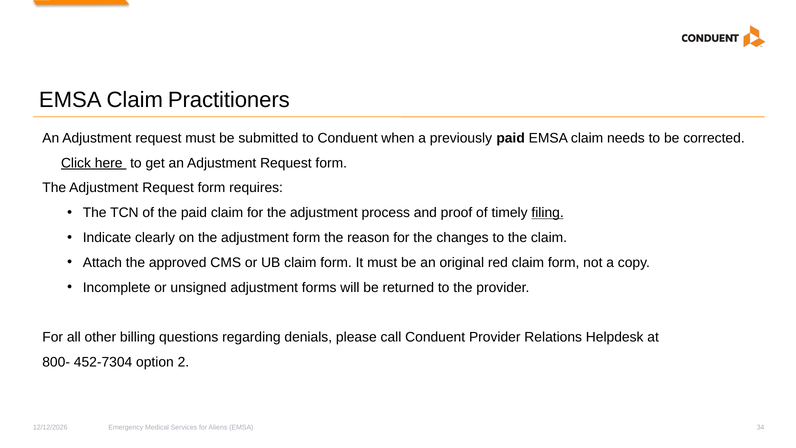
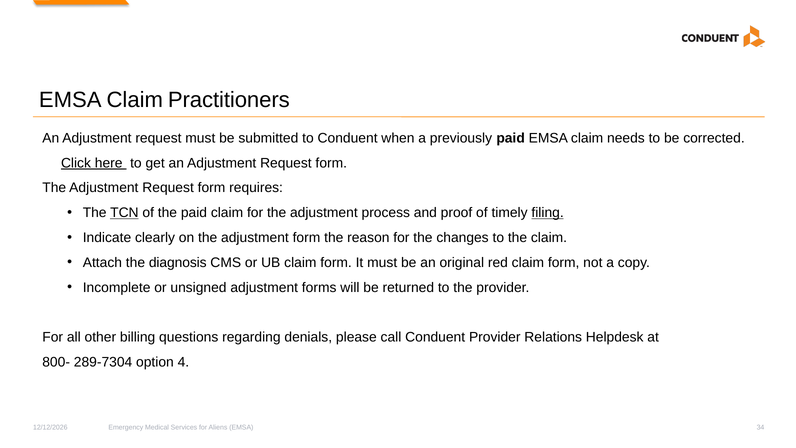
TCN underline: none -> present
approved: approved -> diagnosis
452-7304: 452-7304 -> 289-7304
2: 2 -> 4
